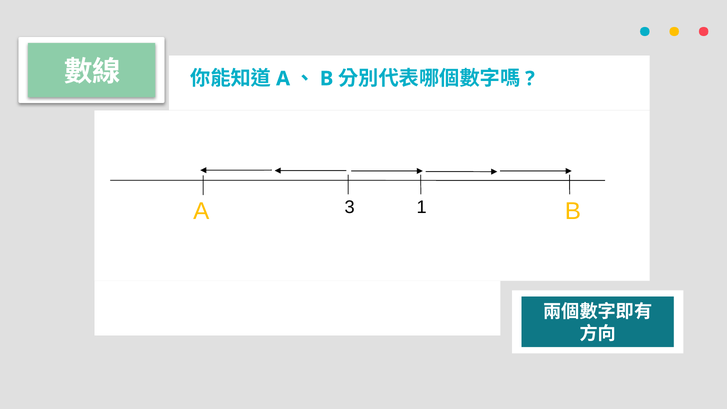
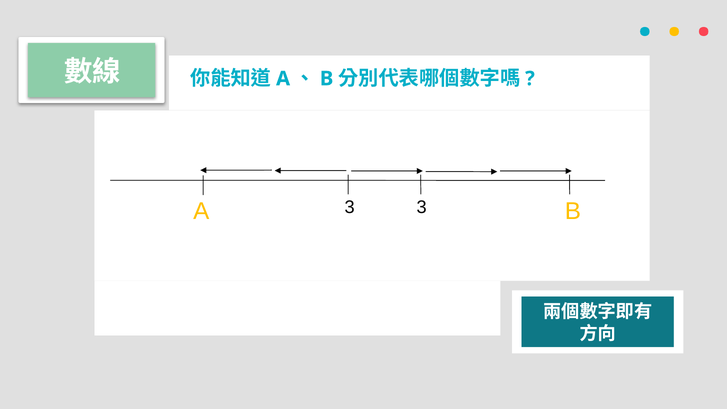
3 1: 1 -> 3
